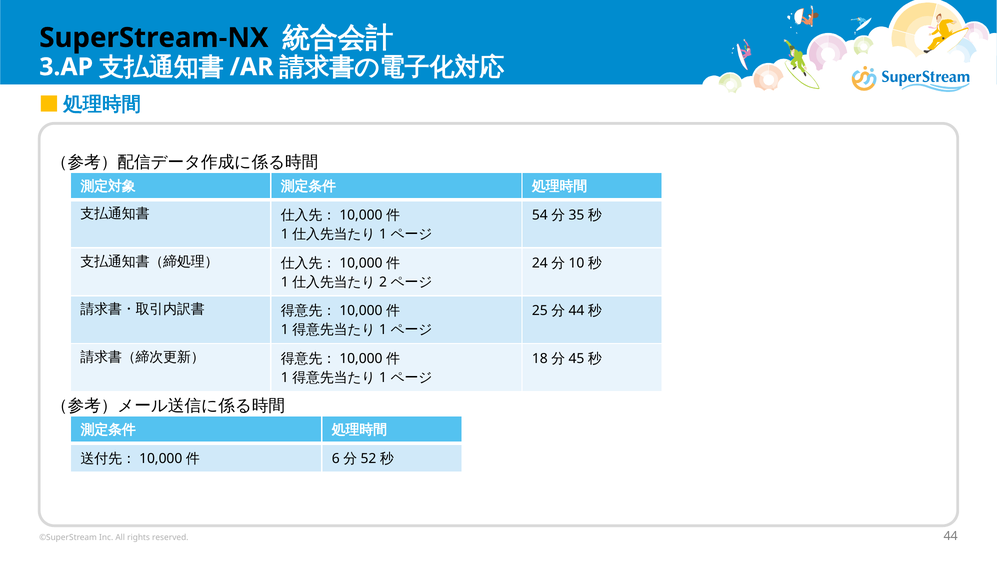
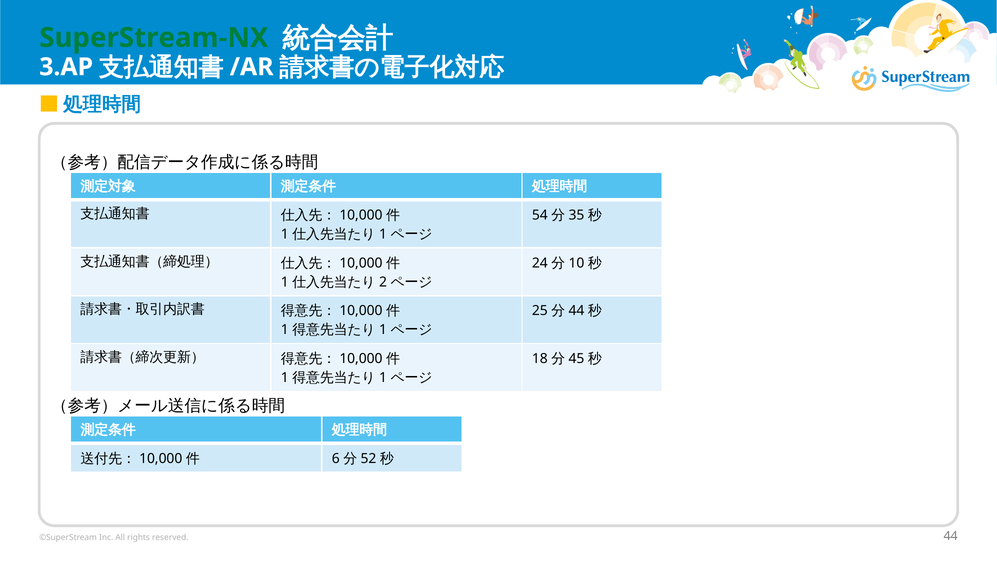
SuperStream-NX colour: black -> green
